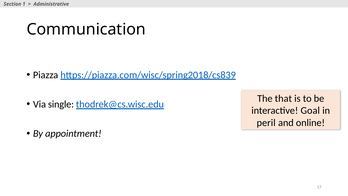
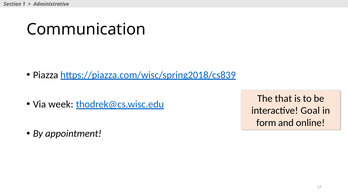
single: single -> week
peril: peril -> form
